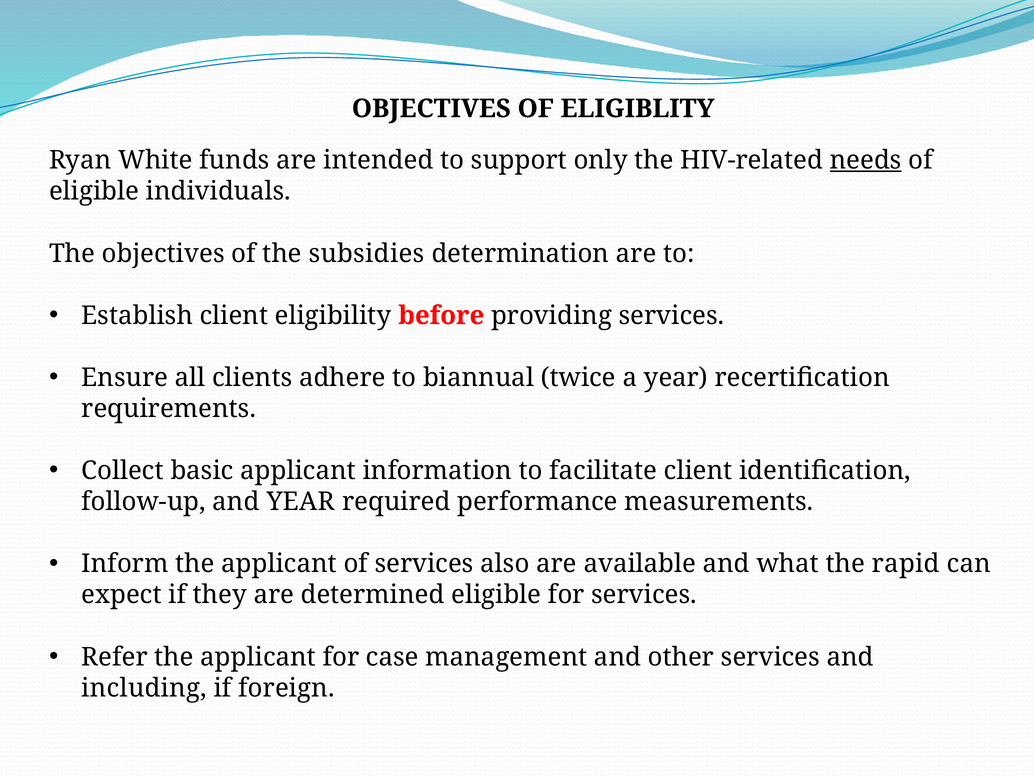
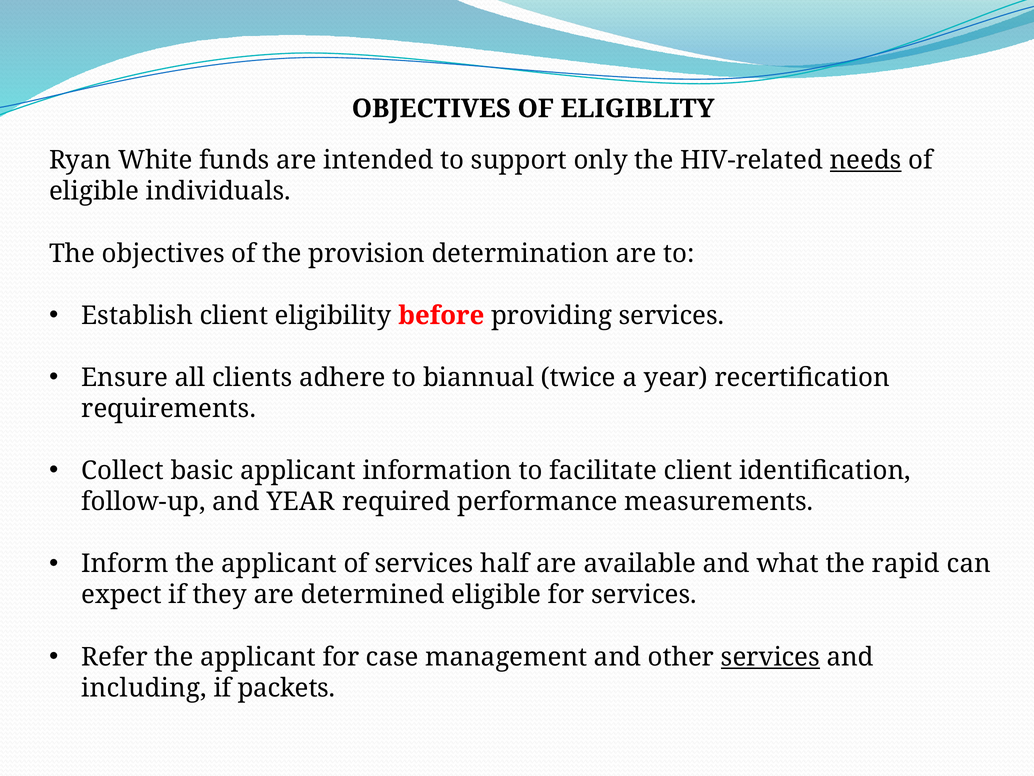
subsidies: subsidies -> provision
also: also -> half
services at (770, 657) underline: none -> present
foreign: foreign -> packets
